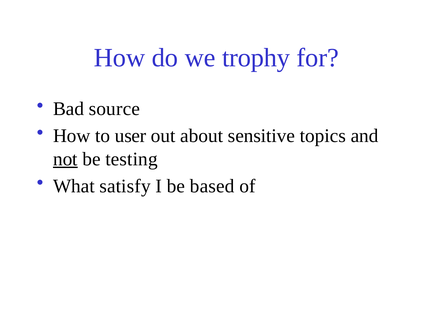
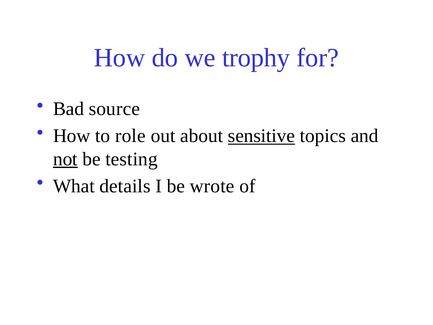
user: user -> role
sensitive underline: none -> present
satisfy: satisfy -> details
based: based -> wrote
